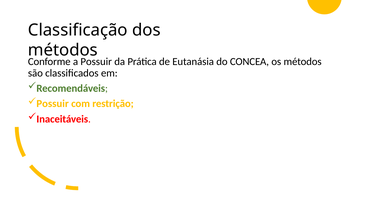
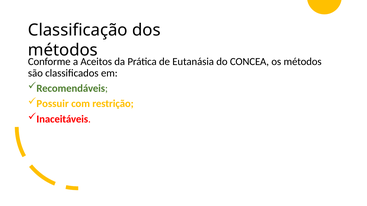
Possuir at (96, 62): Possuir -> Aceitos
